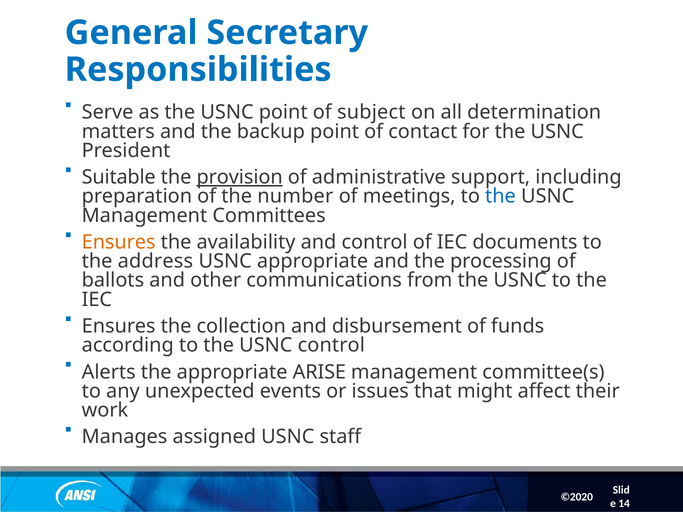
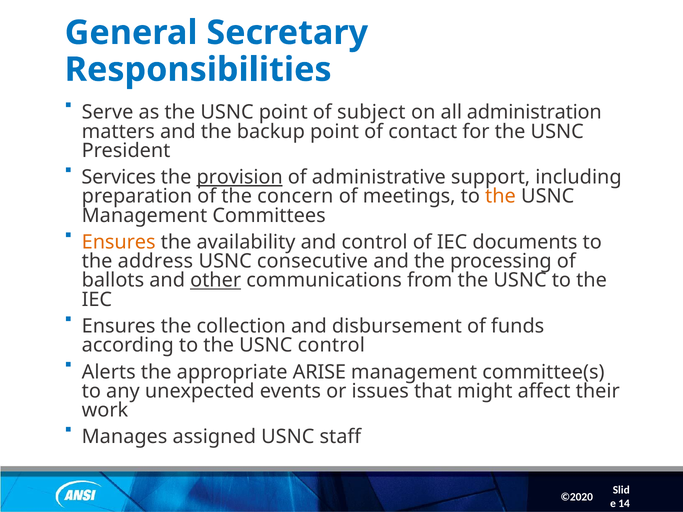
determination: determination -> administration
Suitable: Suitable -> Services
number: number -> concern
the at (500, 196) colour: blue -> orange
USNC appropriate: appropriate -> consecutive
other underline: none -> present
